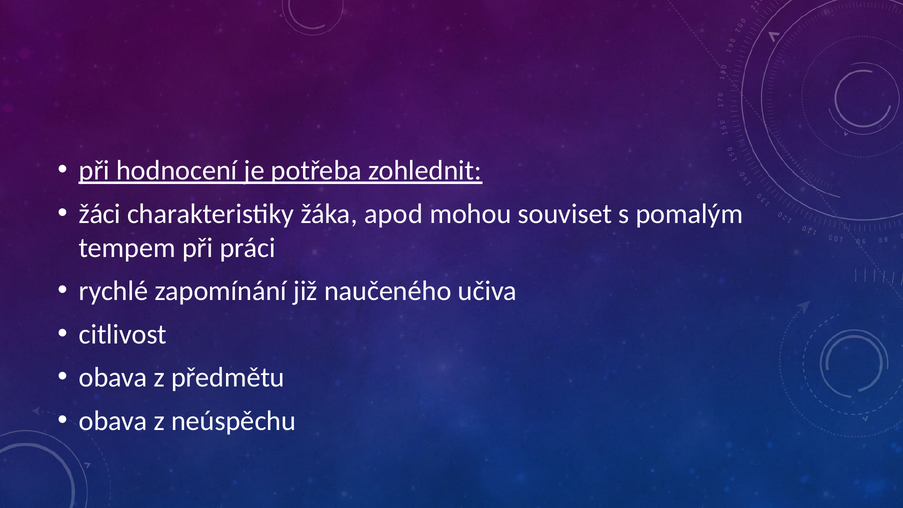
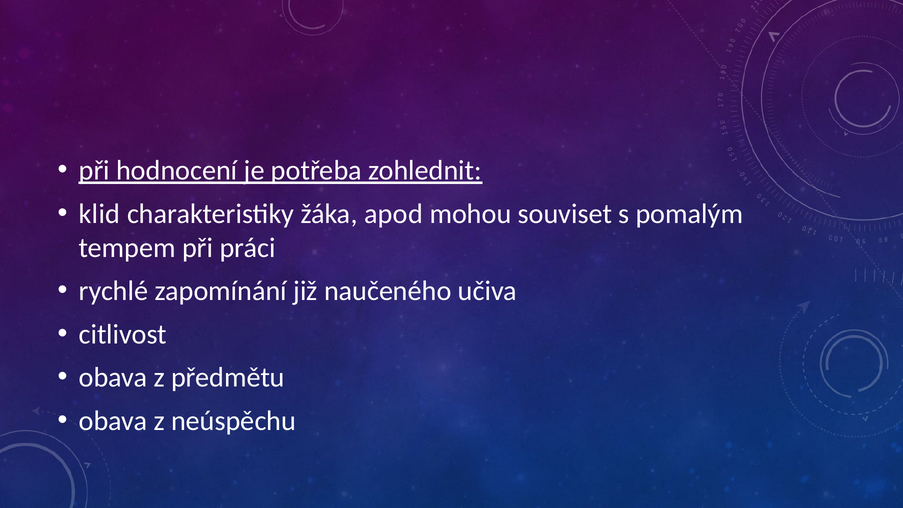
žáci: žáci -> klid
